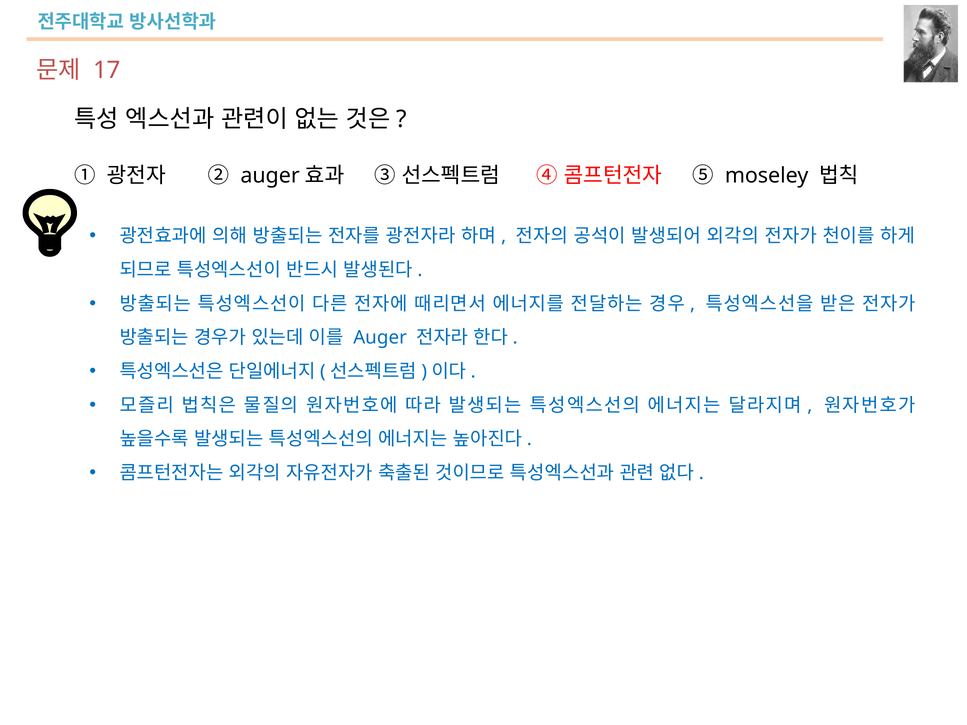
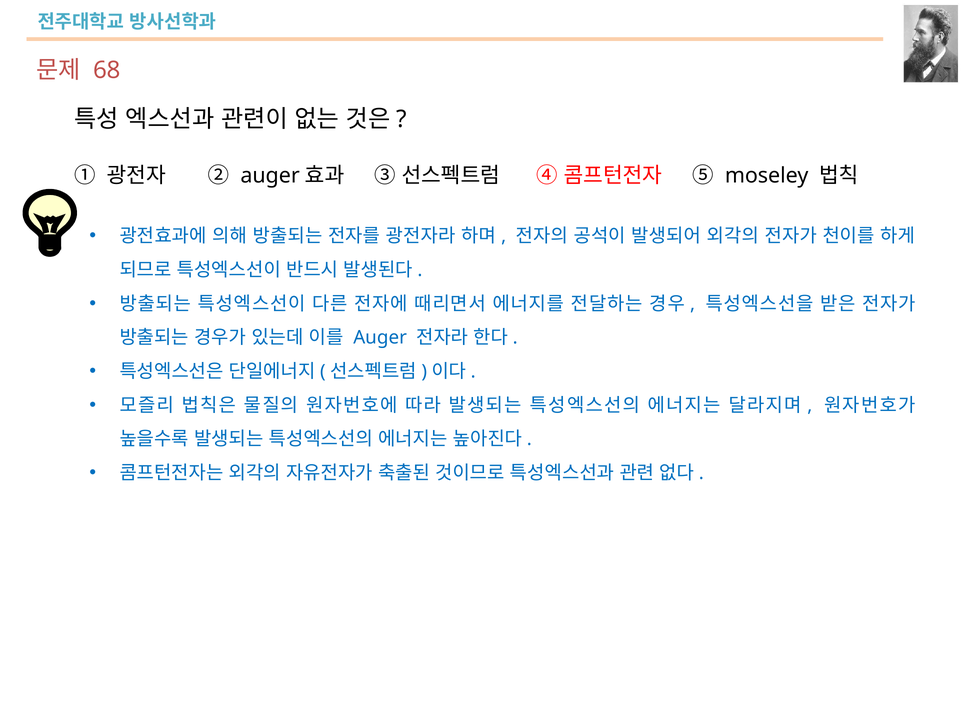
17: 17 -> 68
